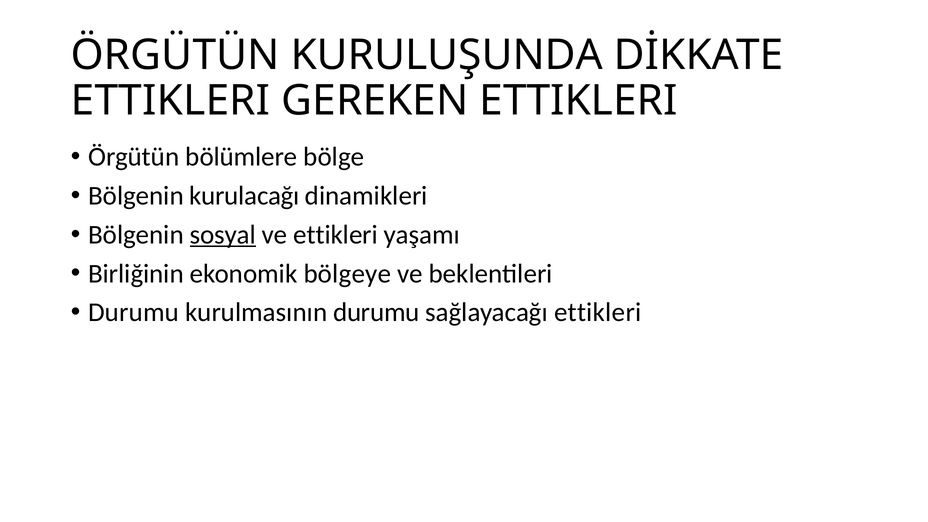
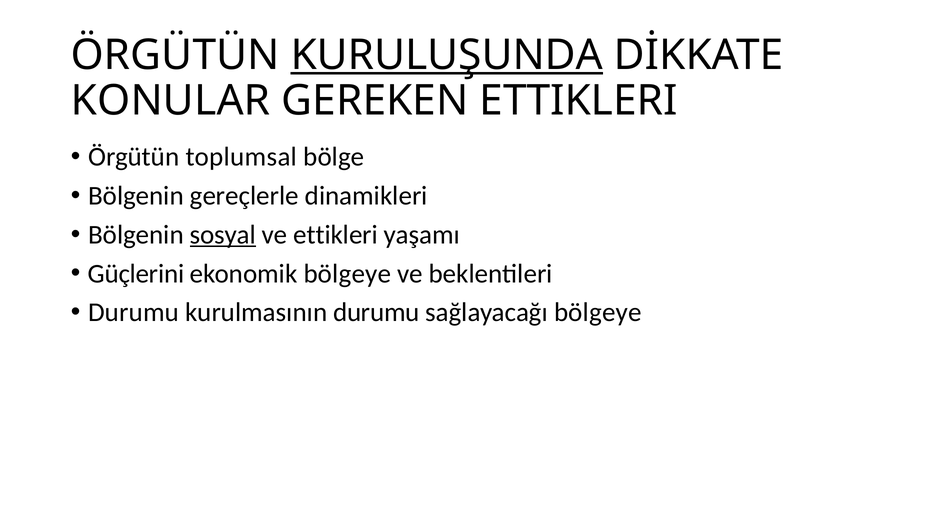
KURULUŞUNDA underline: none -> present
ETTIKLERI at (171, 101): ETTIKLERI -> KONULAR
bölümlere: bölümlere -> toplumsal
kurulacağı: kurulacağı -> gereçlerle
Birliğinin: Birliğinin -> Güçlerini
sağlayacağı ettikleri: ettikleri -> bölgeye
